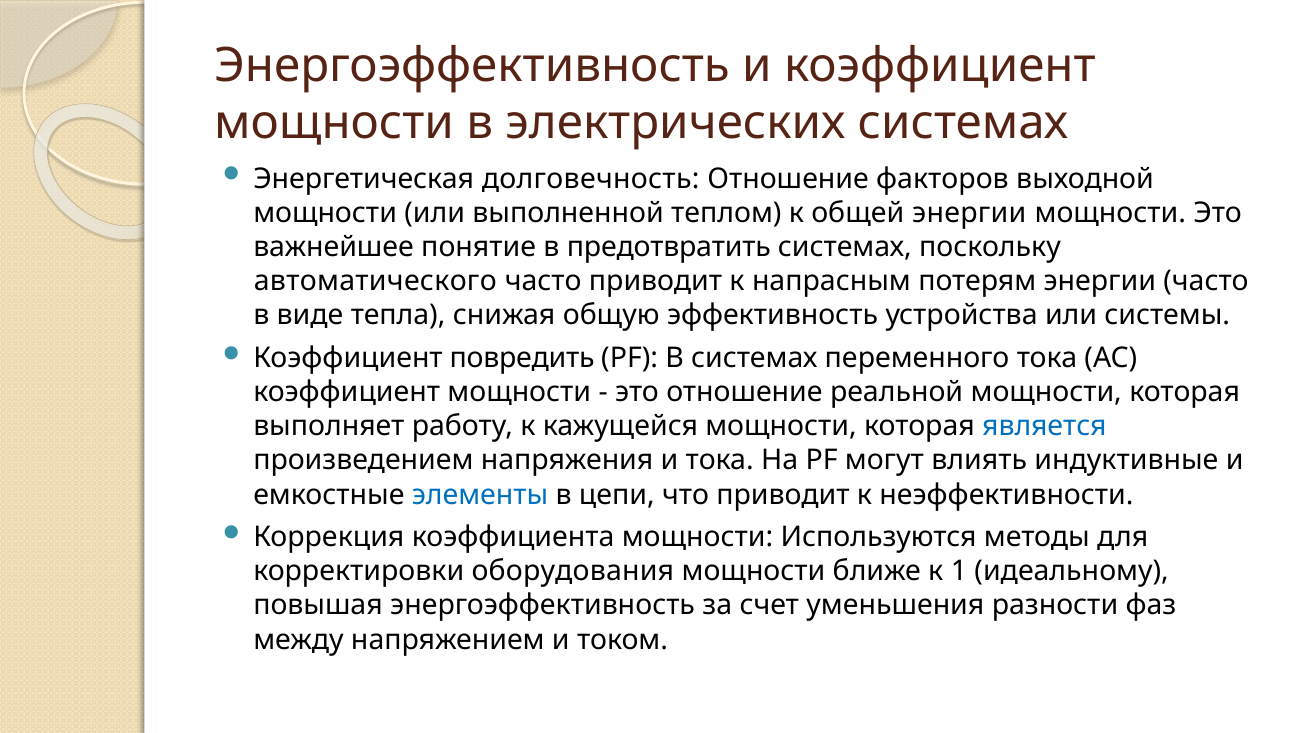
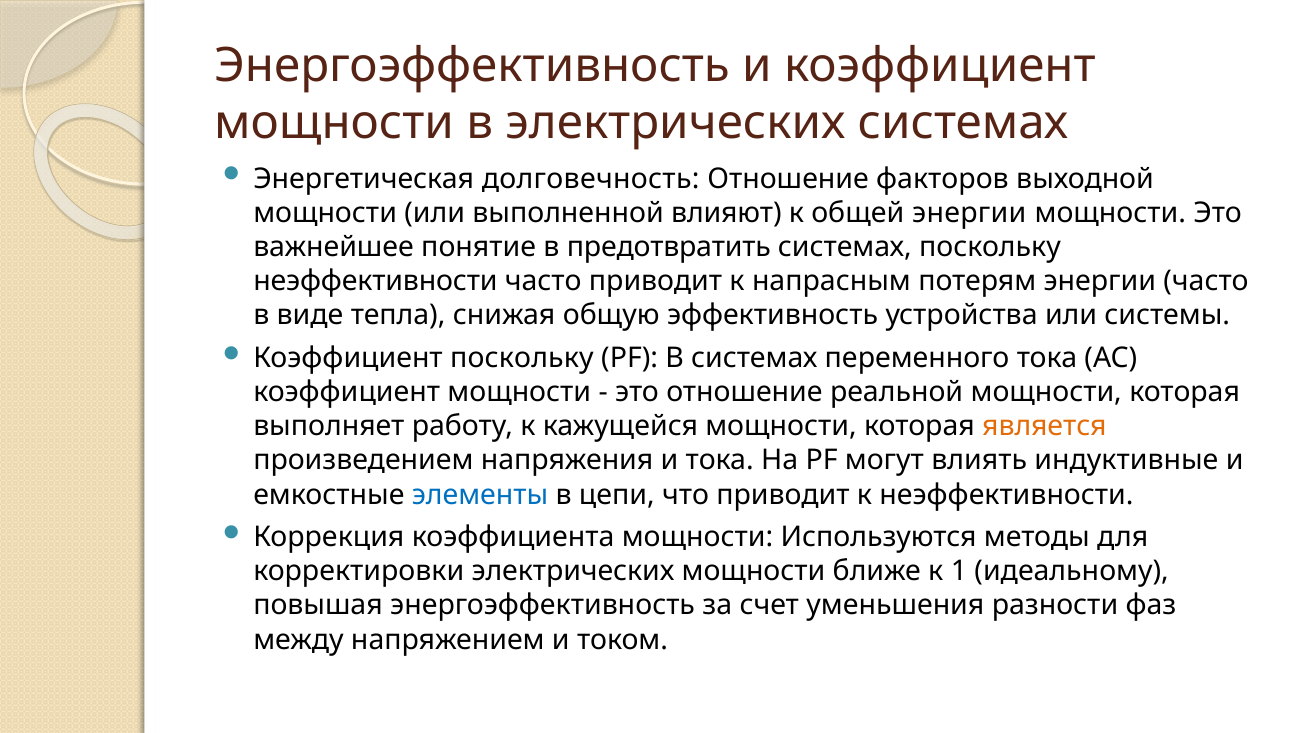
теплом: теплом -> влияют
автоматического at (375, 281): автоматического -> неэффективности
Коэффициент повредить: повредить -> поскольку
является colour: blue -> orange
корректировки оборудования: оборудования -> электрических
